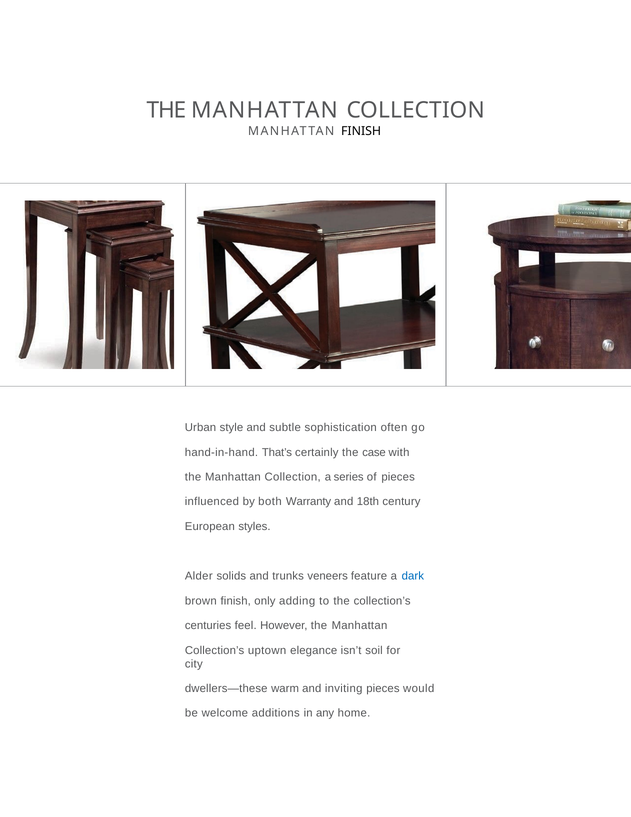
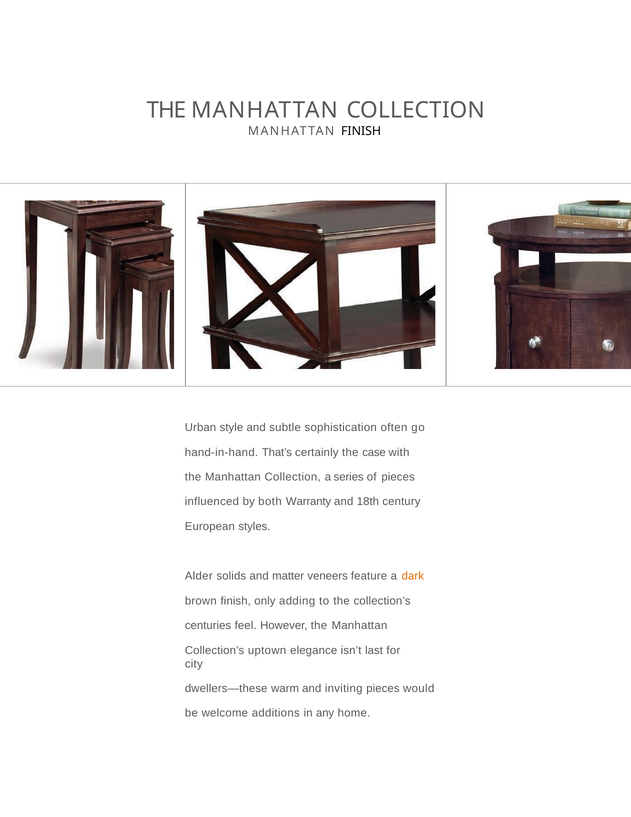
trunks: trunks -> matter
dark colour: blue -> orange
soil: soil -> last
